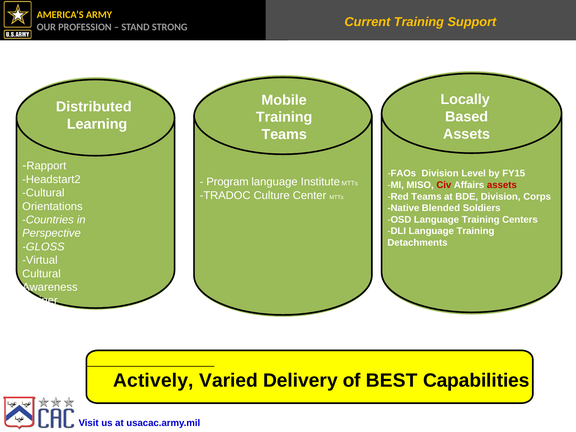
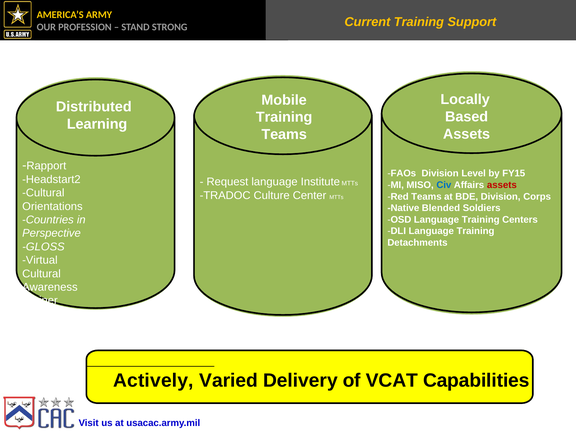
Program: Program -> Request
Civ colour: red -> blue
BEST at (392, 381): BEST -> VCAT
